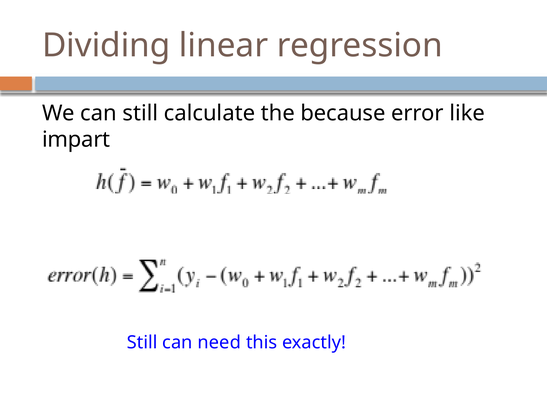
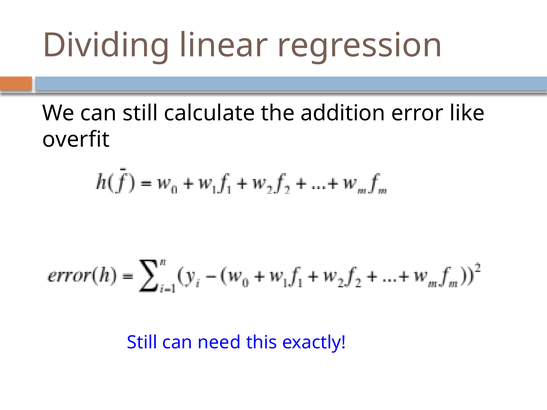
because: because -> addition
impart: impart -> overfit
